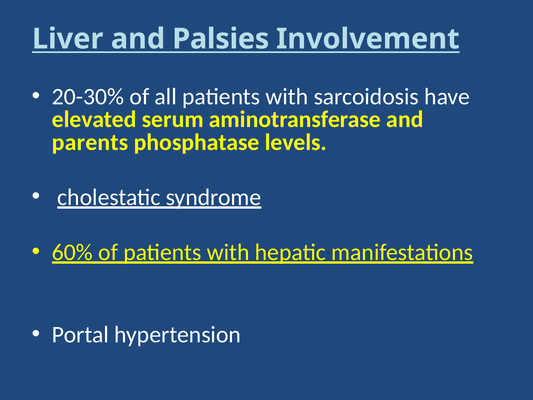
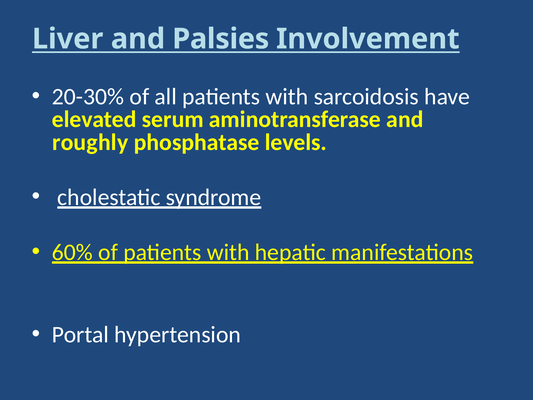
parents: parents -> roughly
